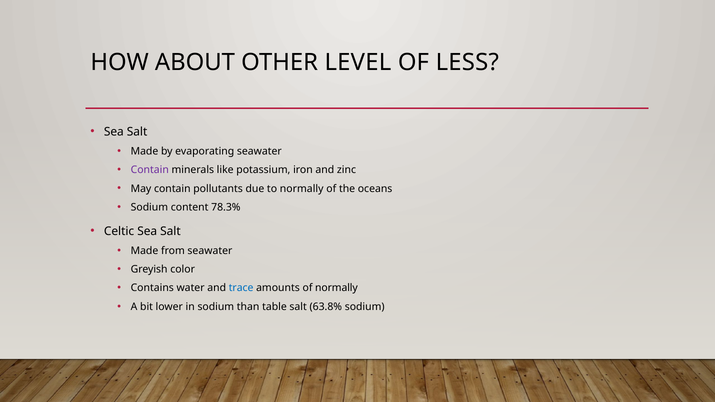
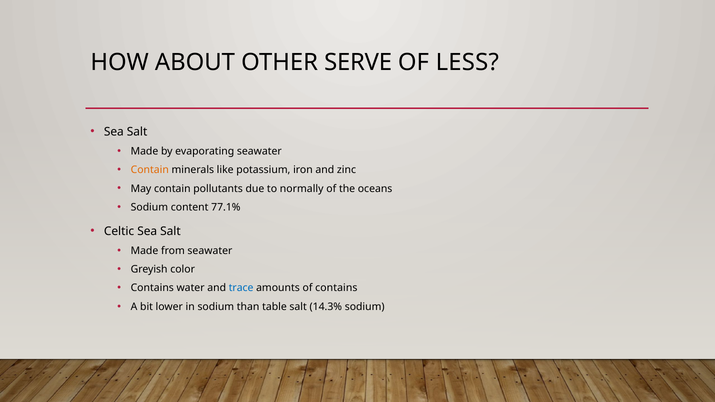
LEVEL: LEVEL -> SERVE
Contain at (150, 170) colour: purple -> orange
78.3%: 78.3% -> 77.1%
of normally: normally -> contains
63.8%: 63.8% -> 14.3%
